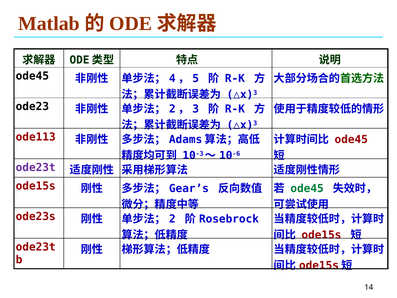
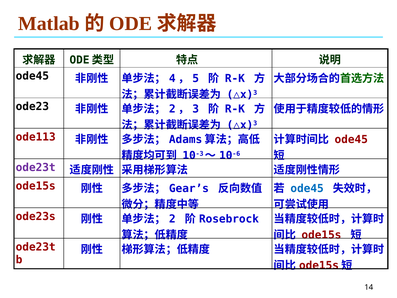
ode45 at (307, 188) colour: green -> blue
